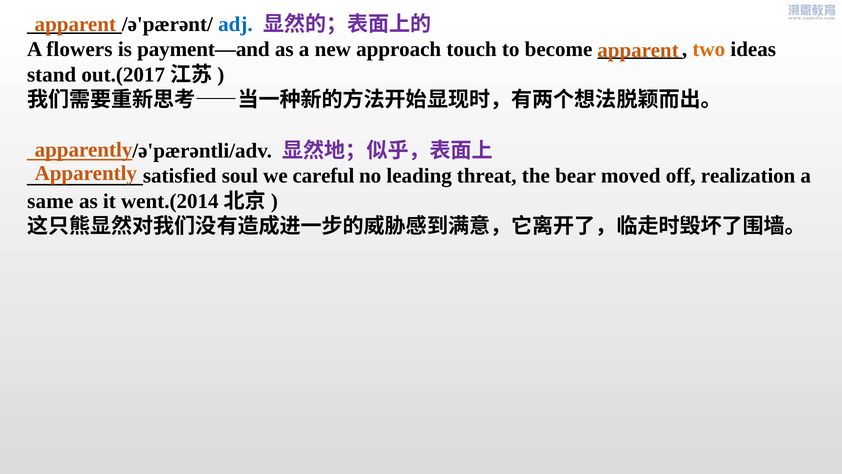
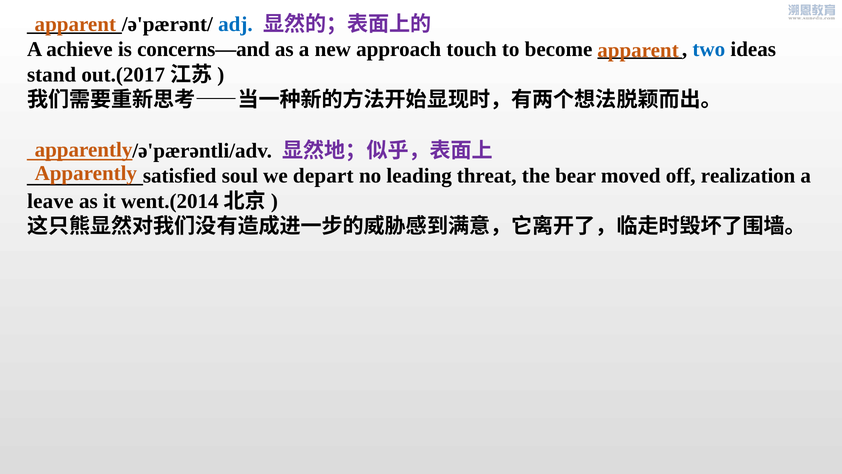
flowers: flowers -> achieve
payment—and: payment—and -> concerns—and
two colour: orange -> blue
careful: careful -> depart
same: same -> leave
